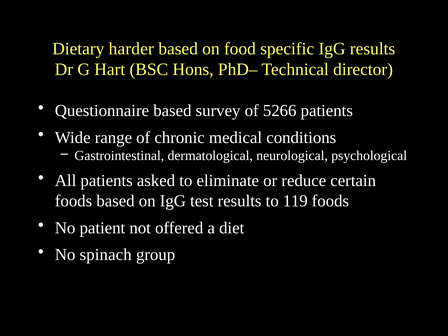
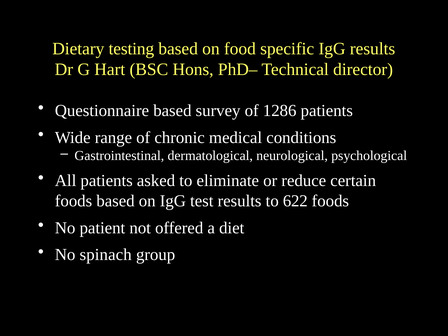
harder: harder -> testing
5266: 5266 -> 1286
119: 119 -> 622
